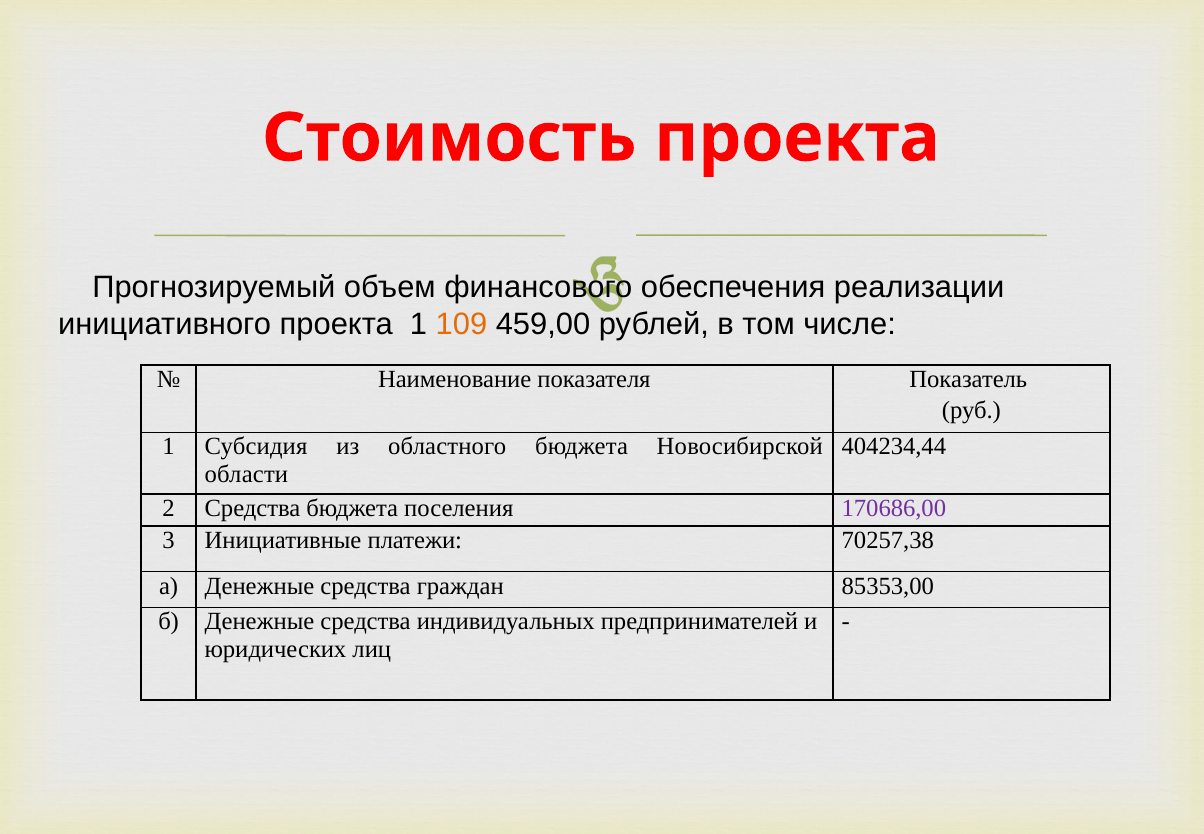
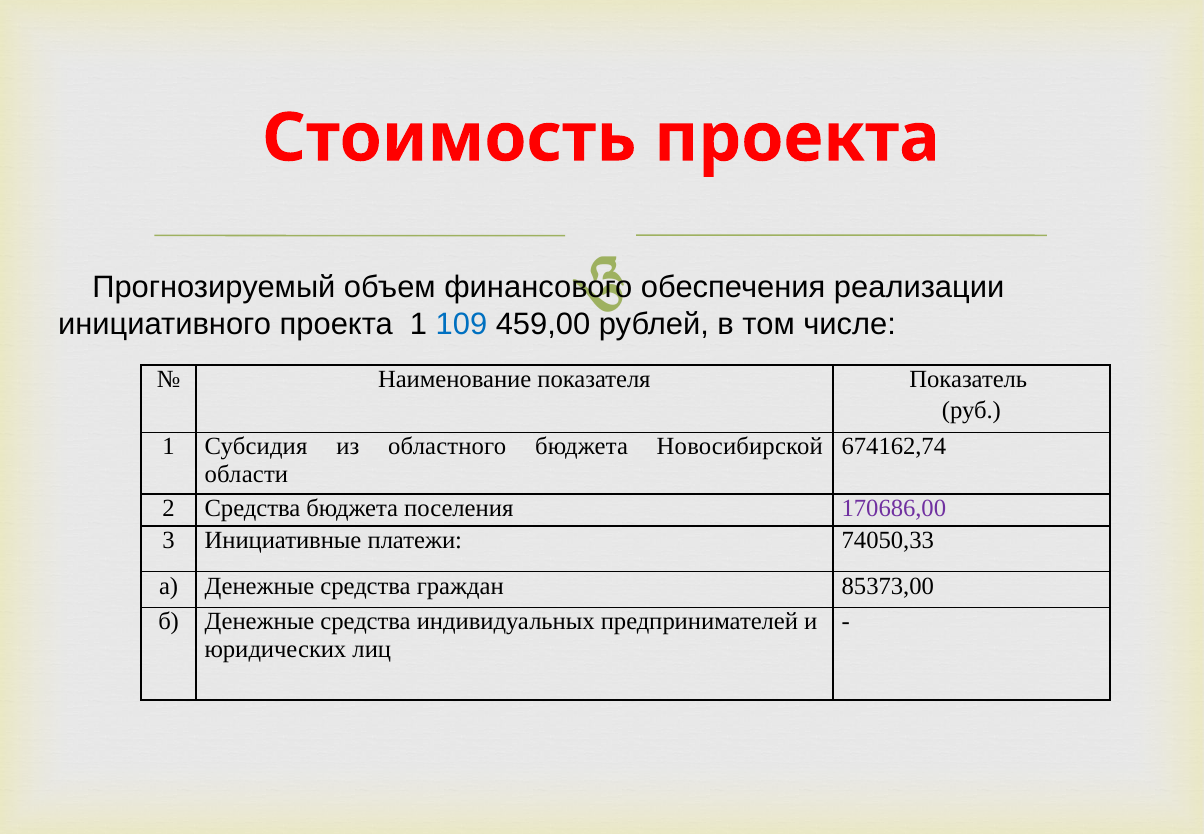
109 colour: orange -> blue
404234,44: 404234,44 -> 674162,74
70257,38: 70257,38 -> 74050,33
85353,00: 85353,00 -> 85373,00
